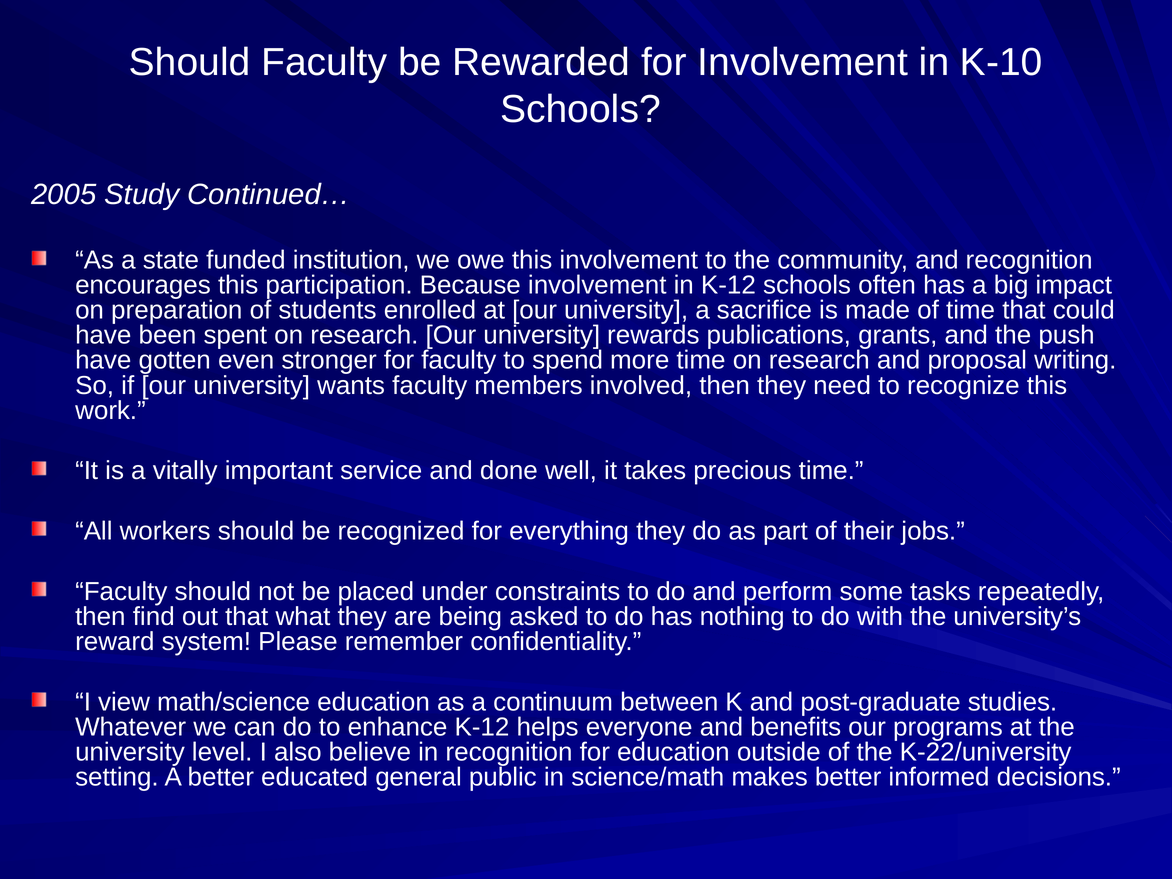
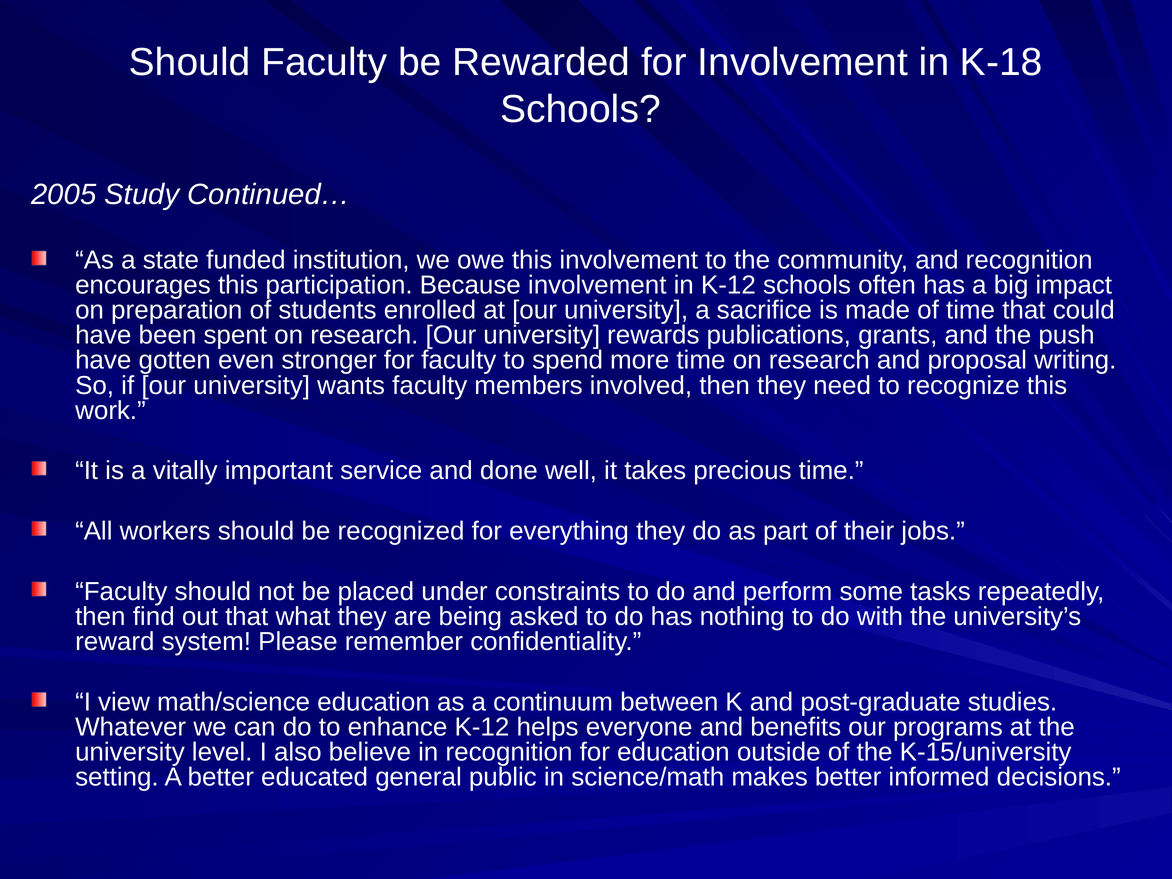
K-10: K-10 -> K-18
K-22/university: K-22/university -> K-15/university
